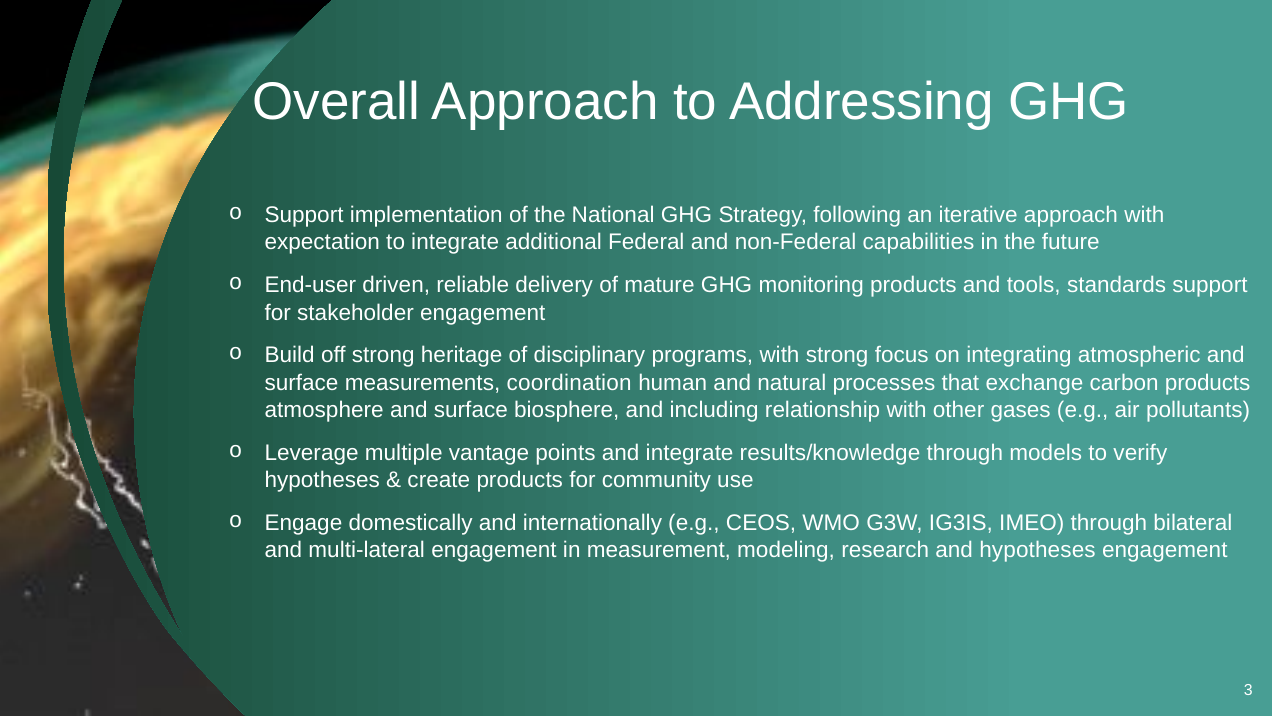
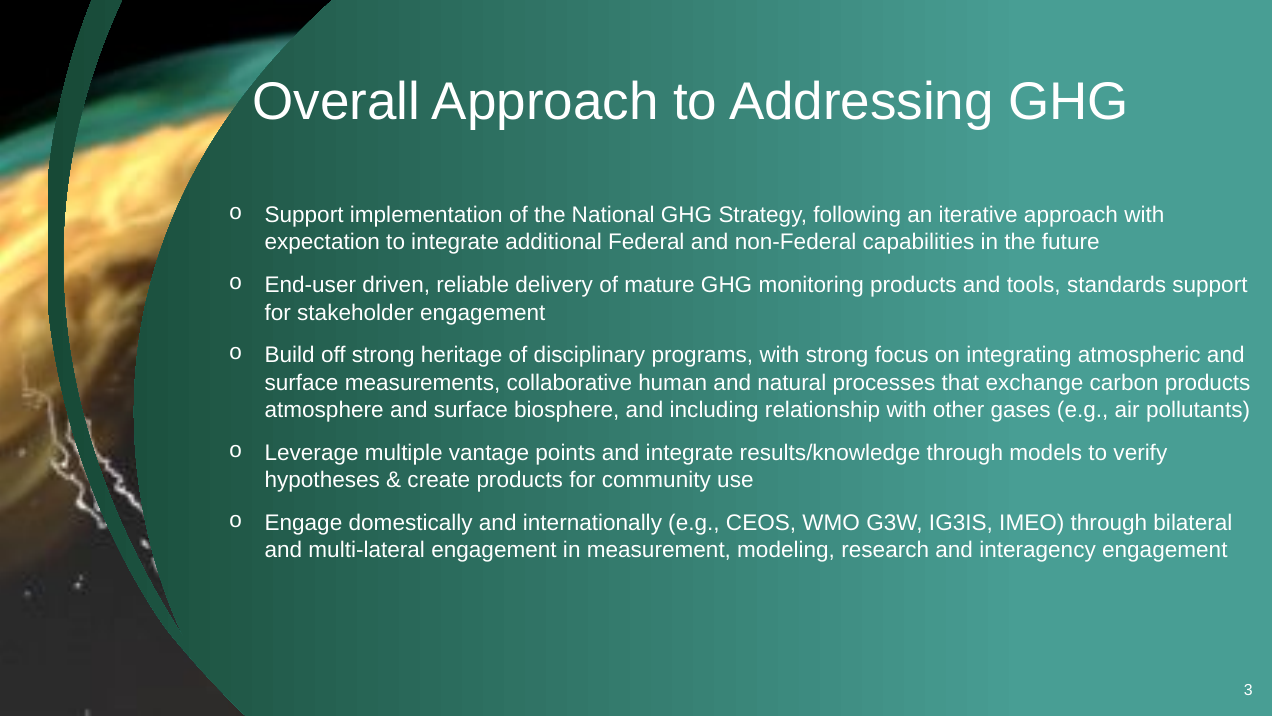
coordination: coordination -> collaborative
and hypotheses: hypotheses -> interagency
